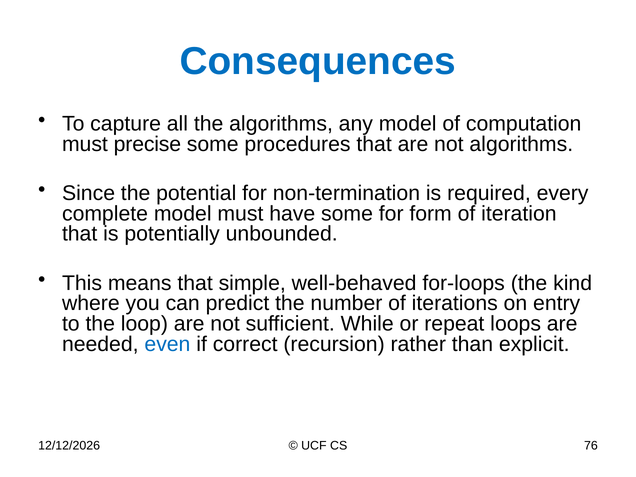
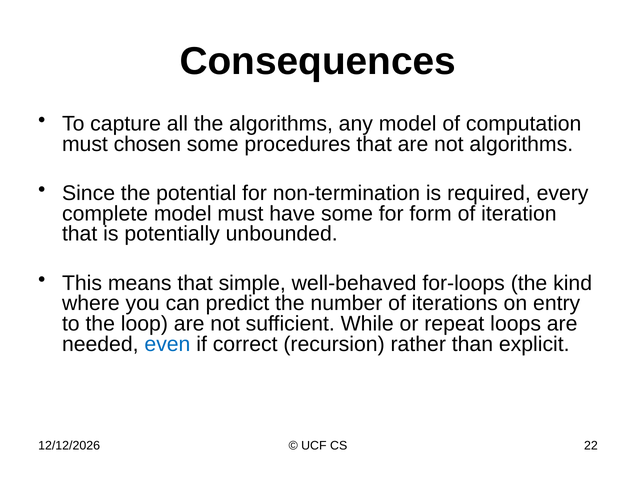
Consequences colour: blue -> black
precise: precise -> chosen
76: 76 -> 22
